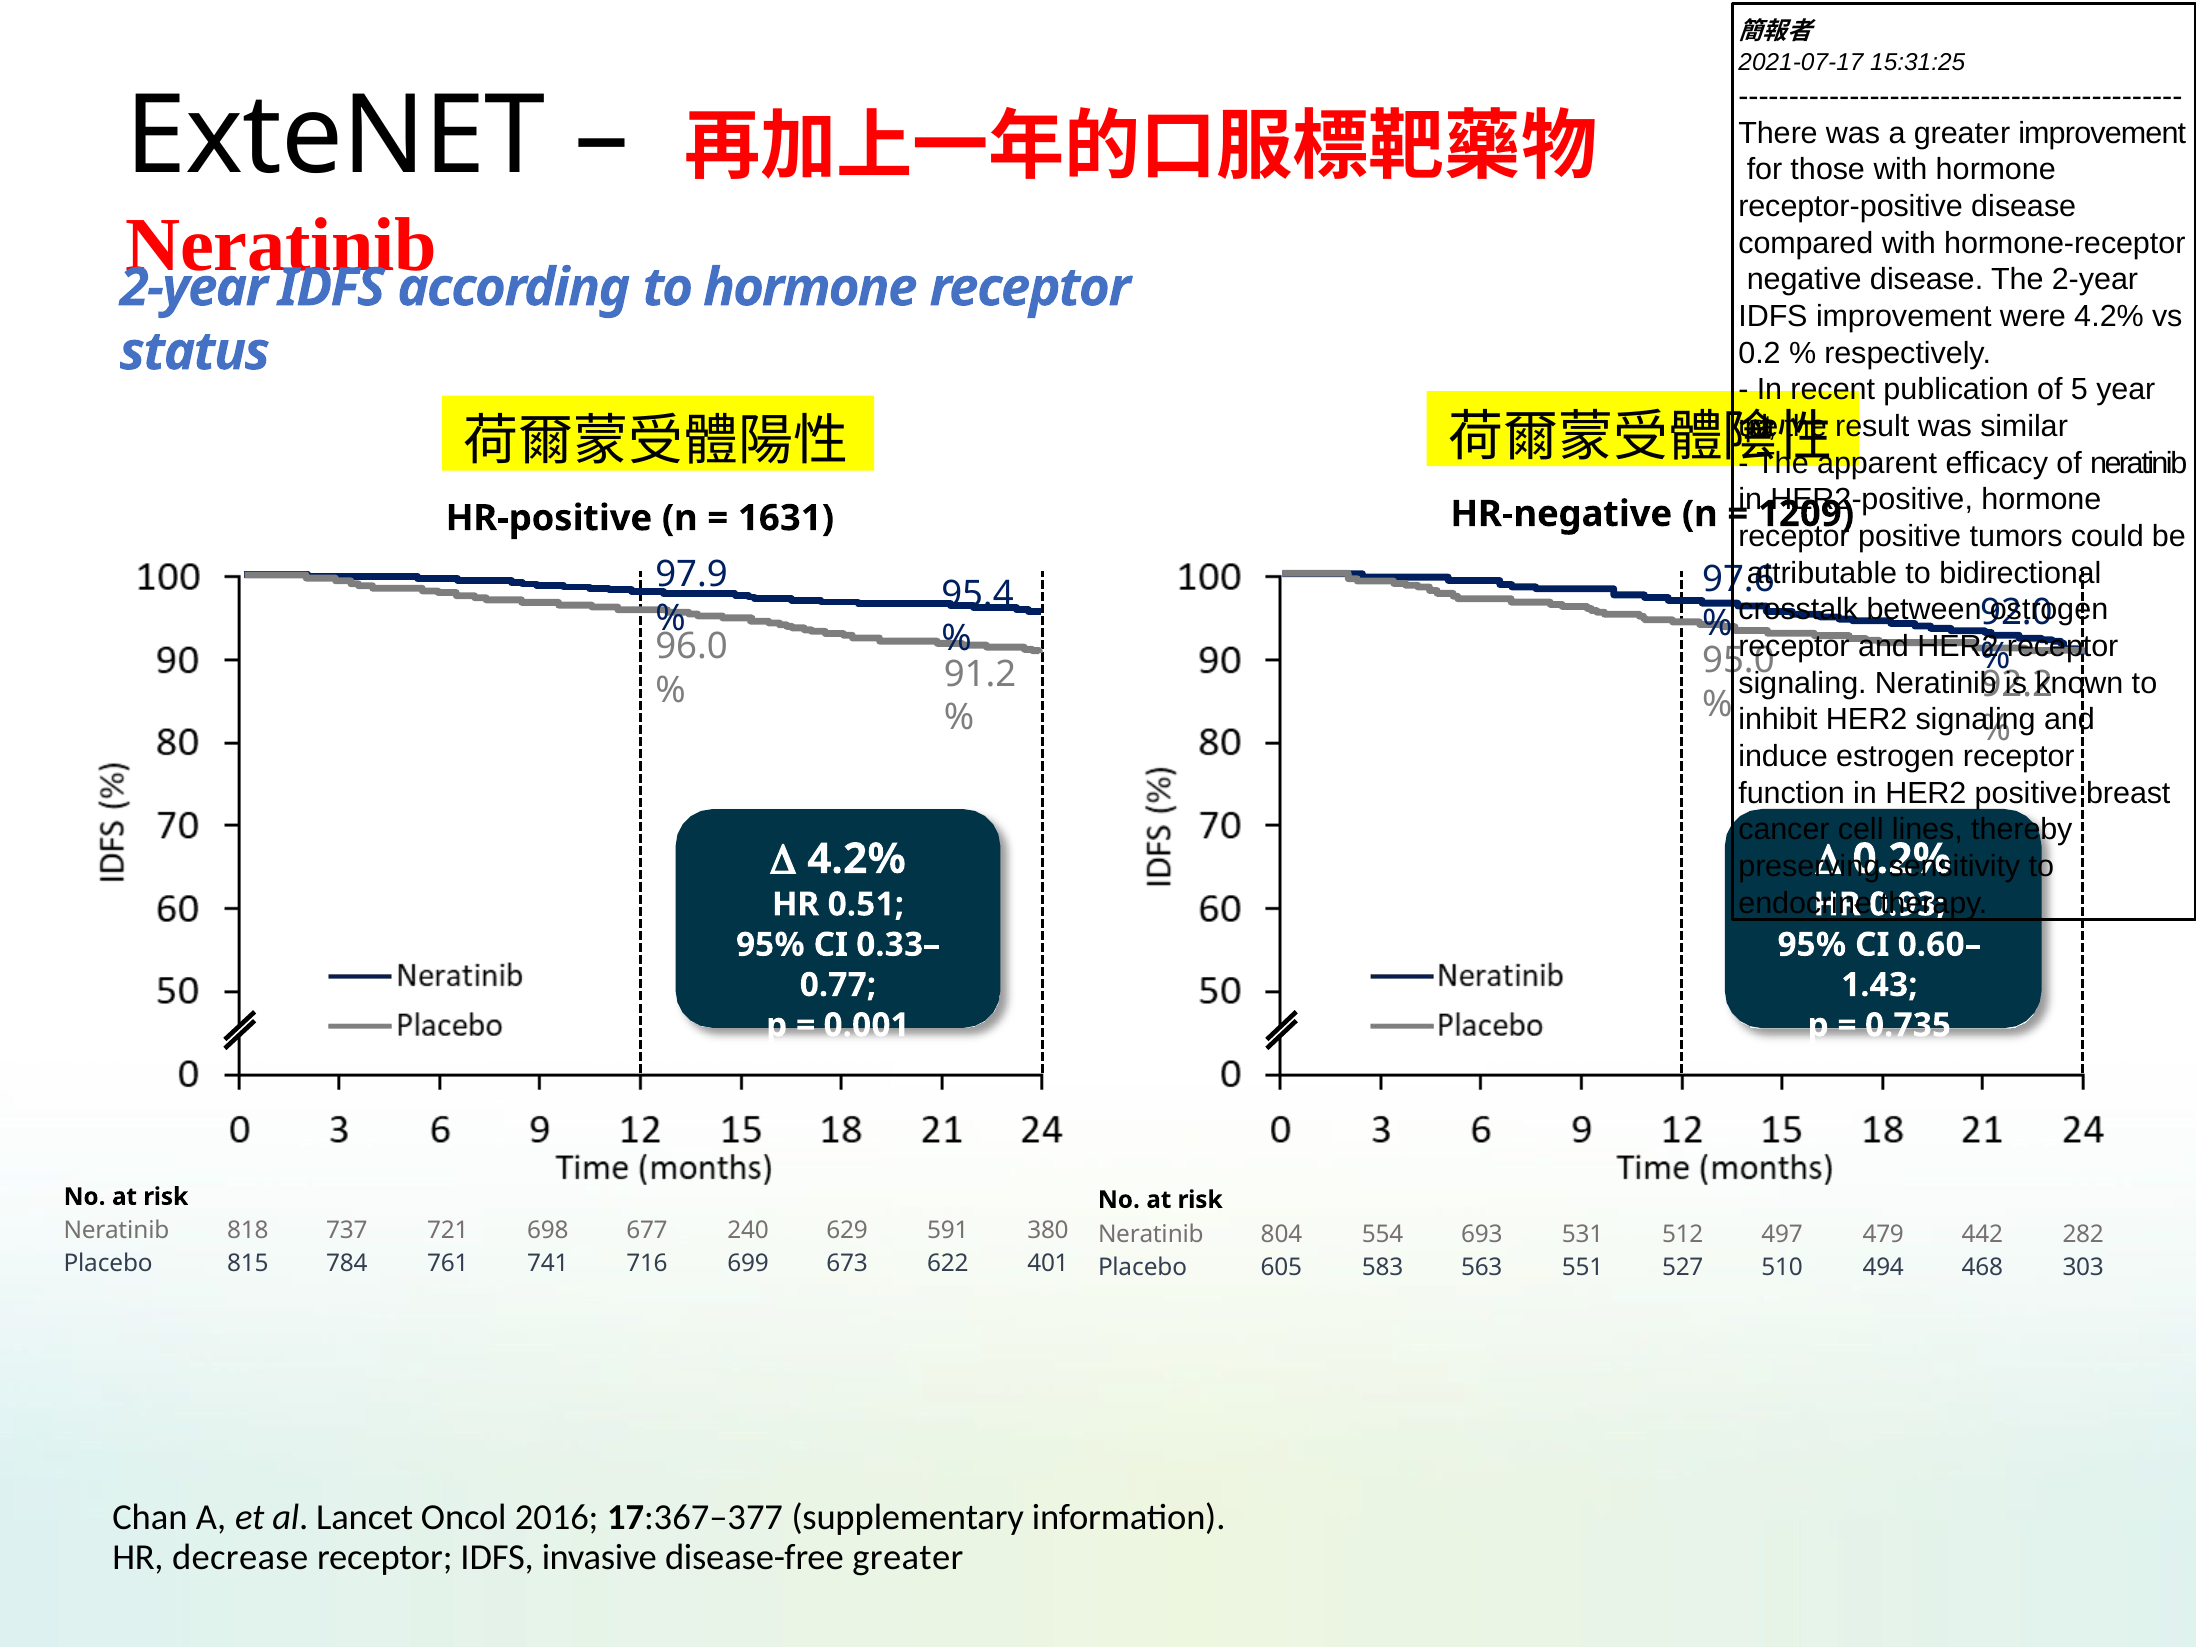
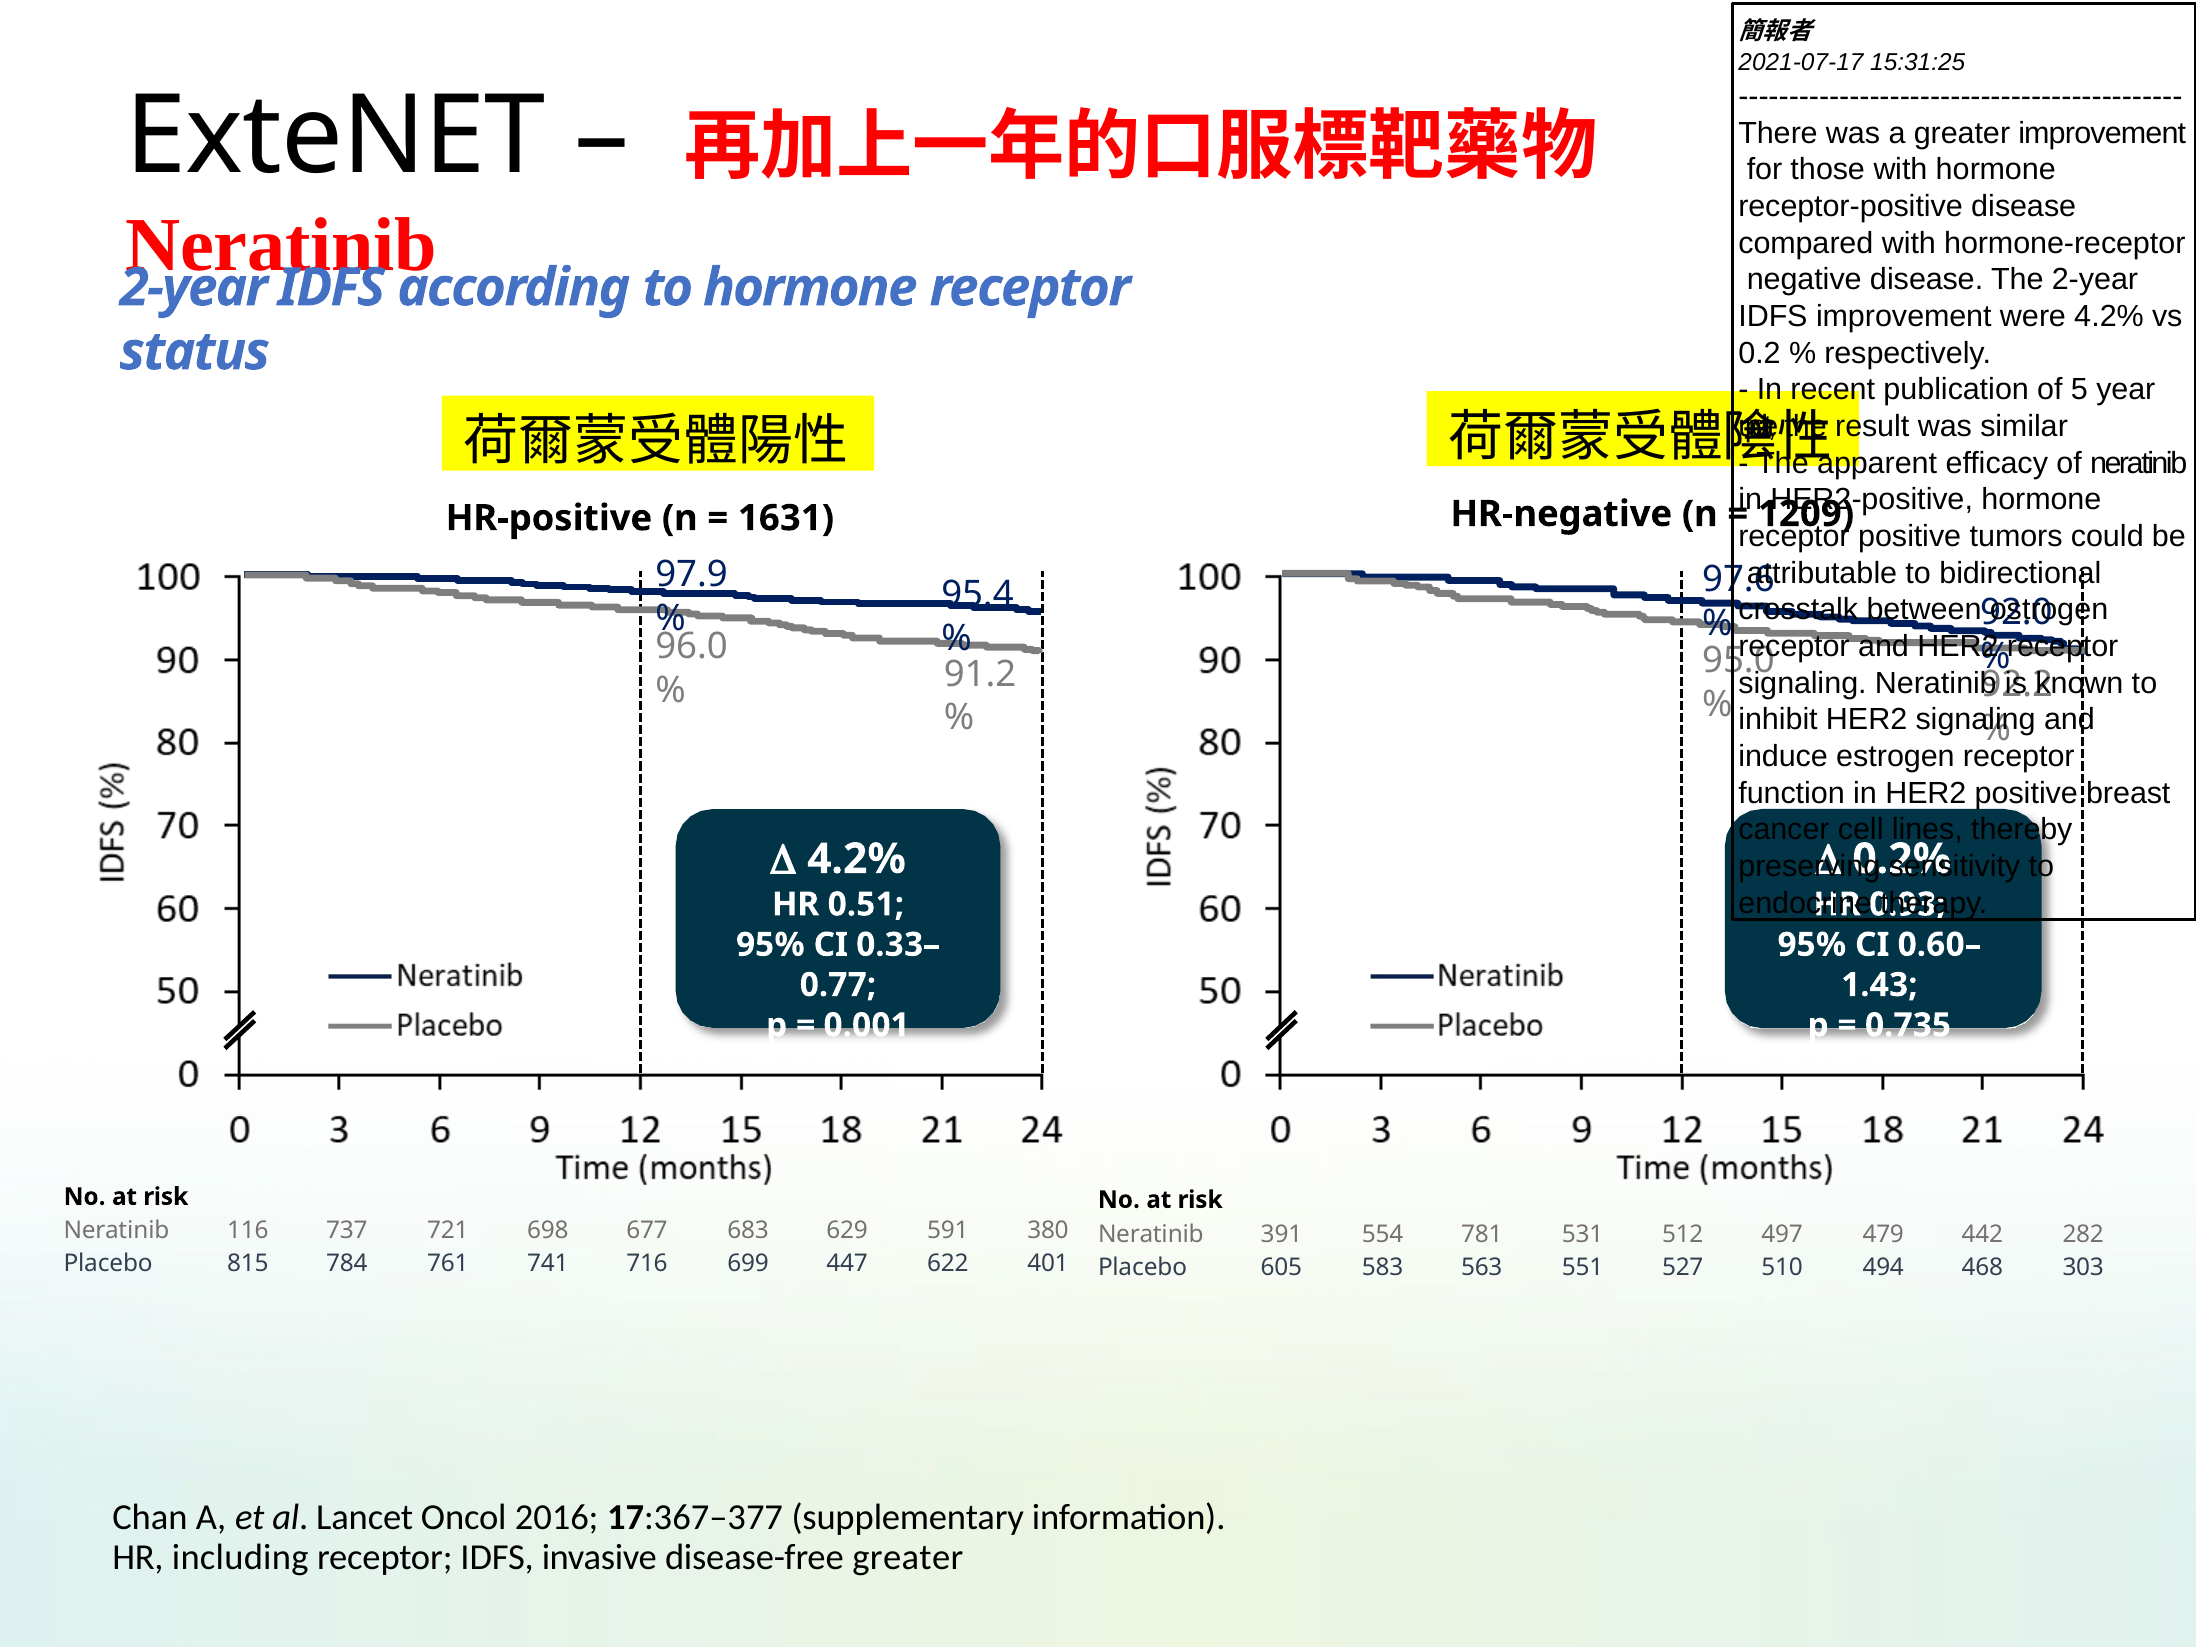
818: 818 -> 116
240: 240 -> 683
804: 804 -> 391
693: 693 -> 781
673: 673 -> 447
decrease: decrease -> including
